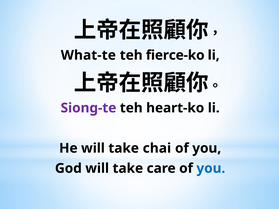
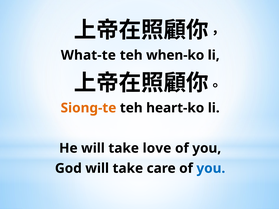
fierce-ko: fierce-ko -> when-ko
Siong-te colour: purple -> orange
chai: chai -> love
